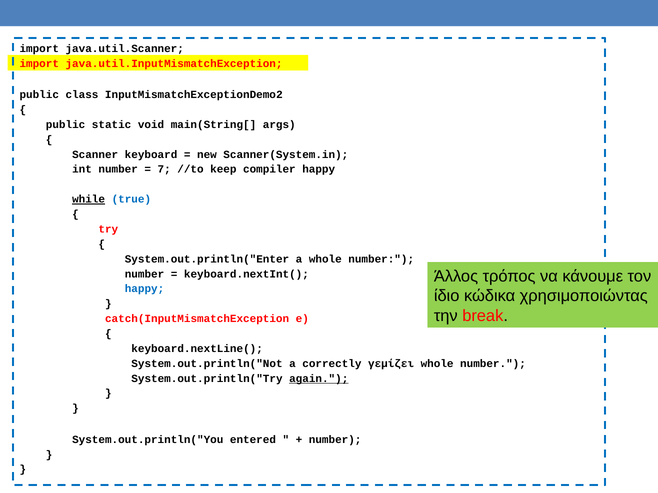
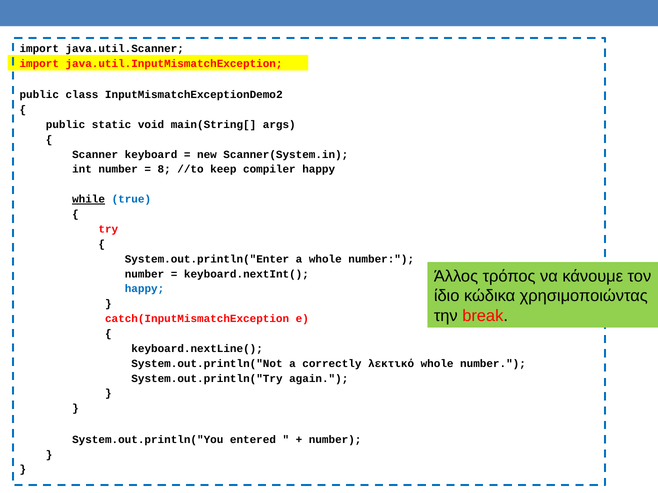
7: 7 -> 8
γεμίζει: γεμίζει -> λεκτικό
again underline: present -> none
